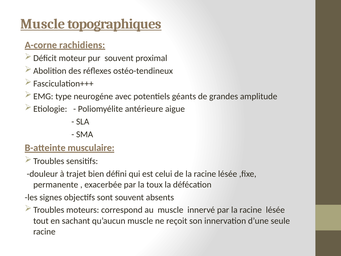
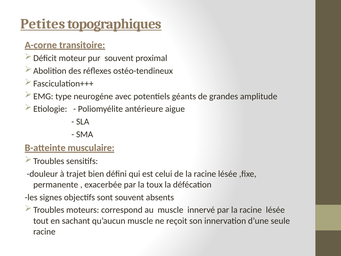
Muscle at (43, 24): Muscle -> Petites
rachidiens: rachidiens -> transitoire
